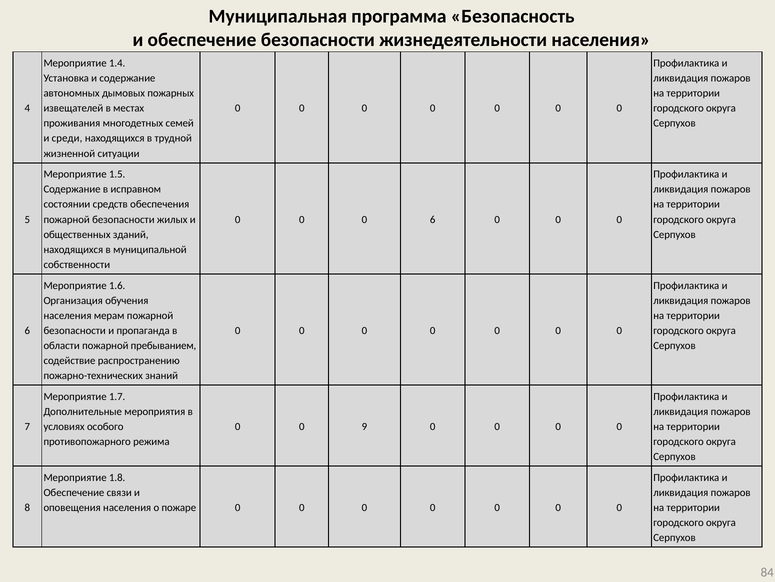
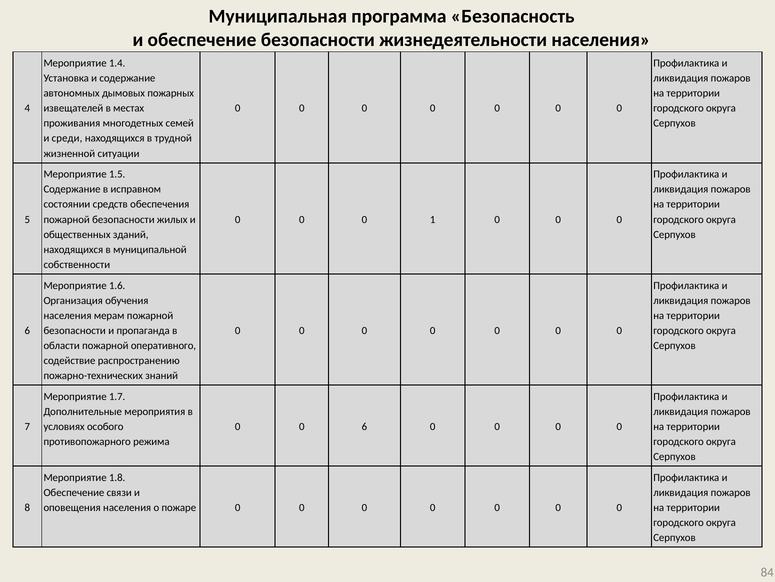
0 6: 6 -> 1
пребыванием: пребыванием -> оперативного
0 9: 9 -> 6
